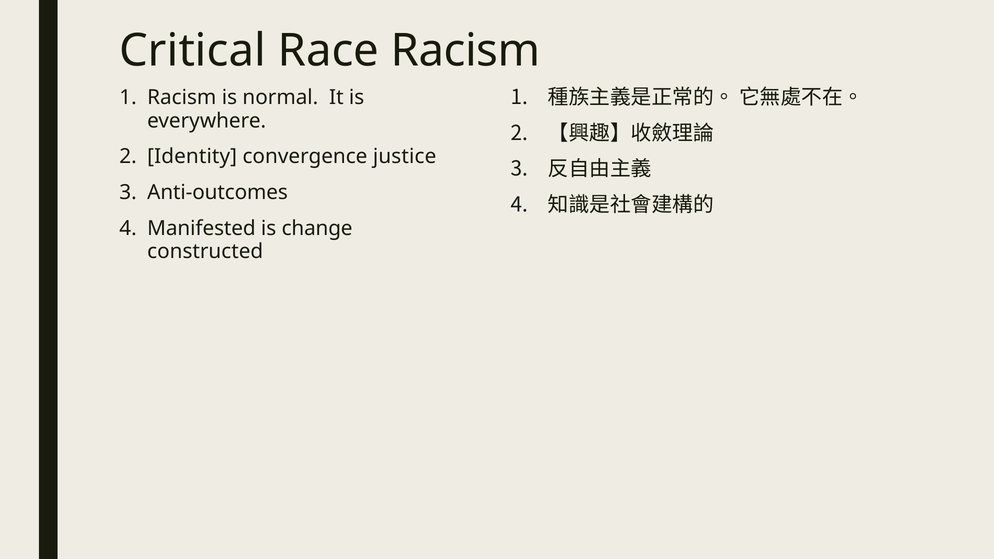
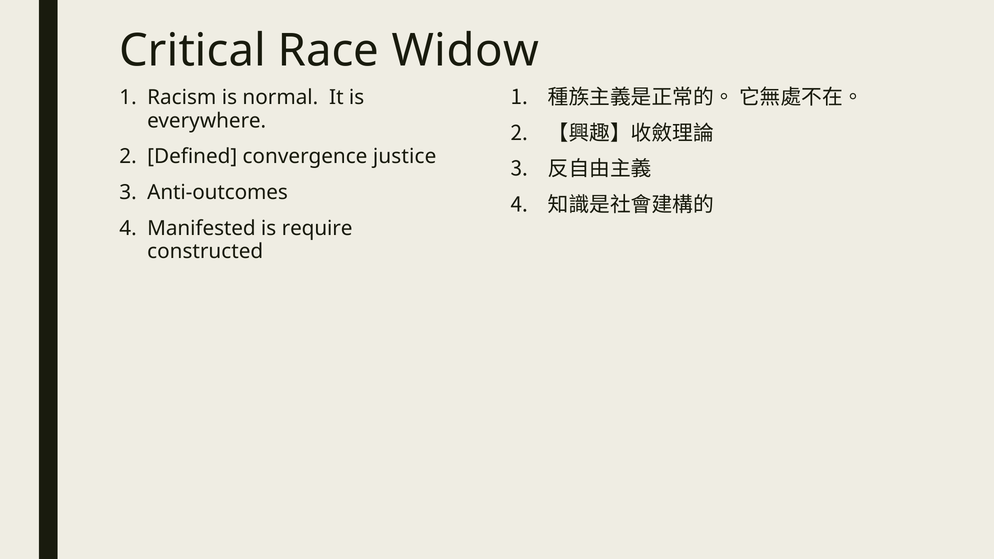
Race Racism: Racism -> Widow
Identity: Identity -> Defined
change: change -> require
